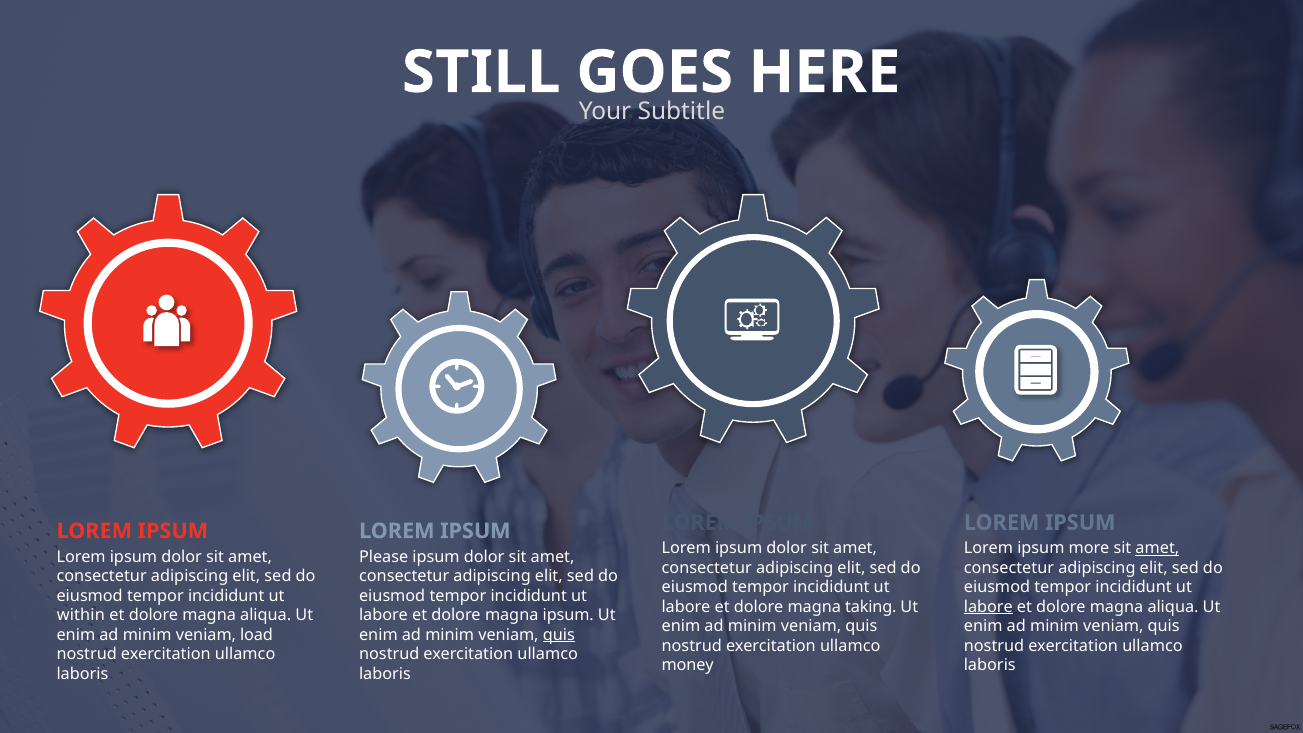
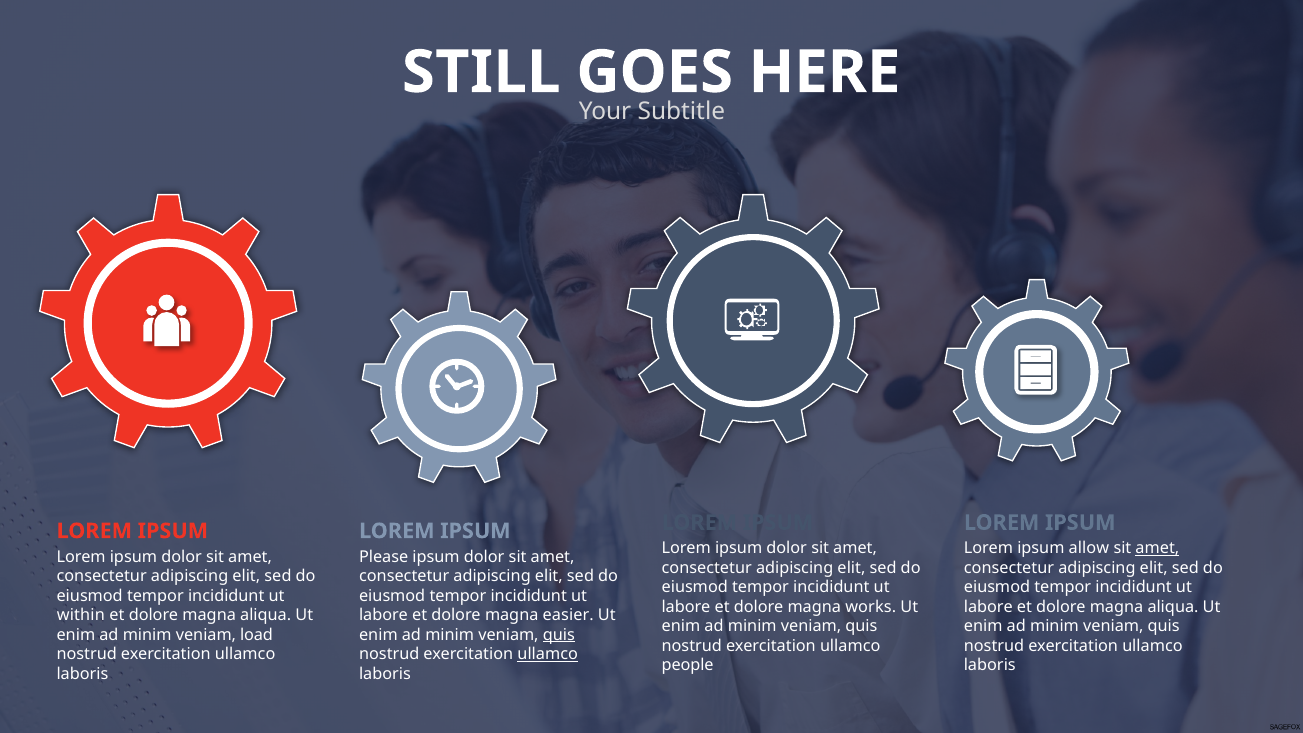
more: more -> allow
taking: taking -> works
labore at (988, 607) underline: present -> none
magna ipsum: ipsum -> easier
ullamco at (548, 654) underline: none -> present
money: money -> people
